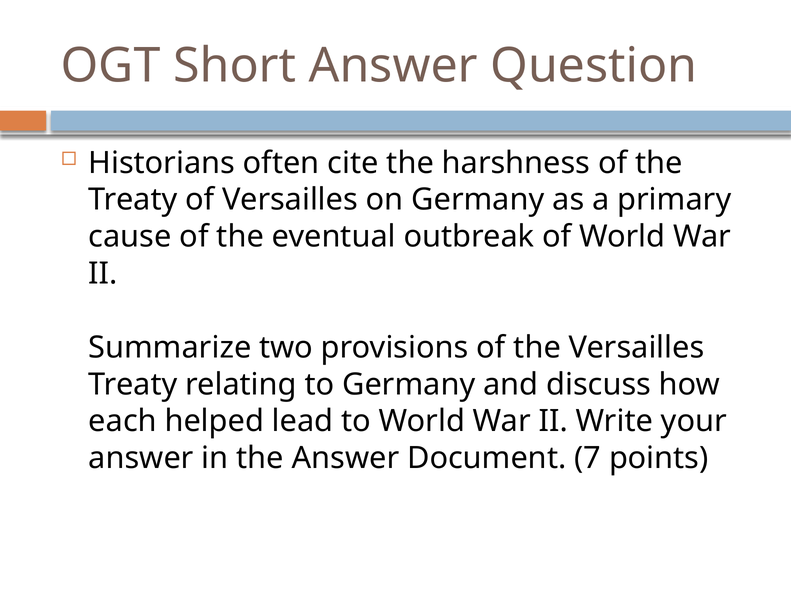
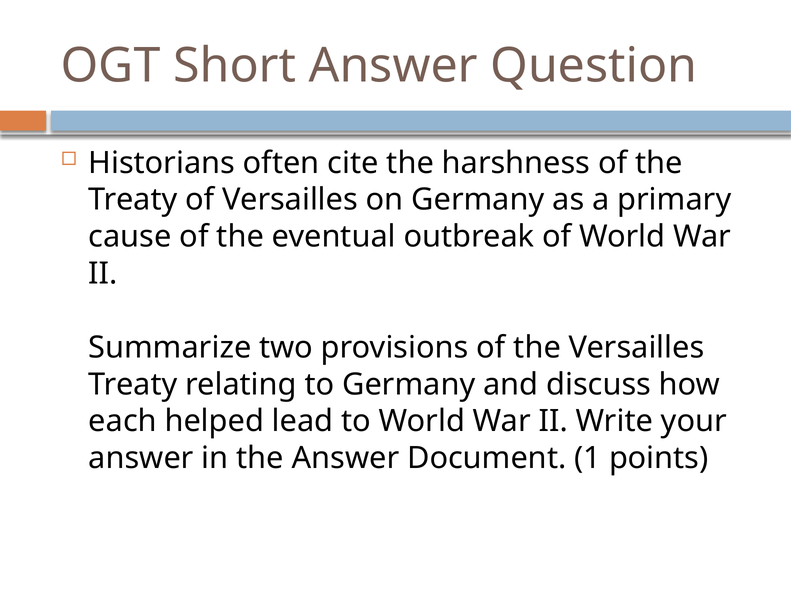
7: 7 -> 1
